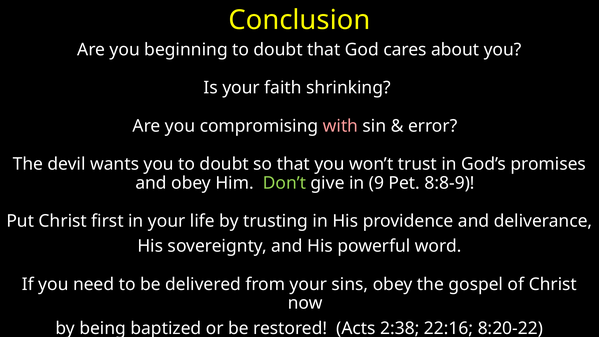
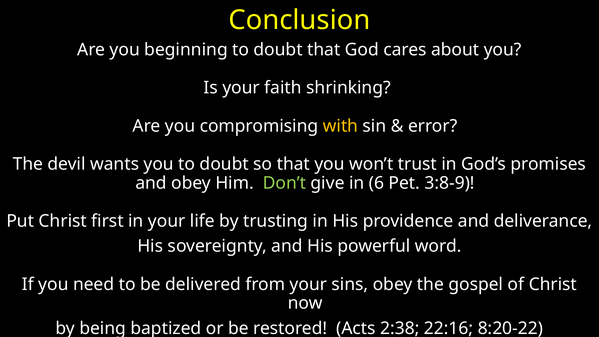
with colour: pink -> yellow
9: 9 -> 6
8:8-9: 8:8-9 -> 3:8-9
